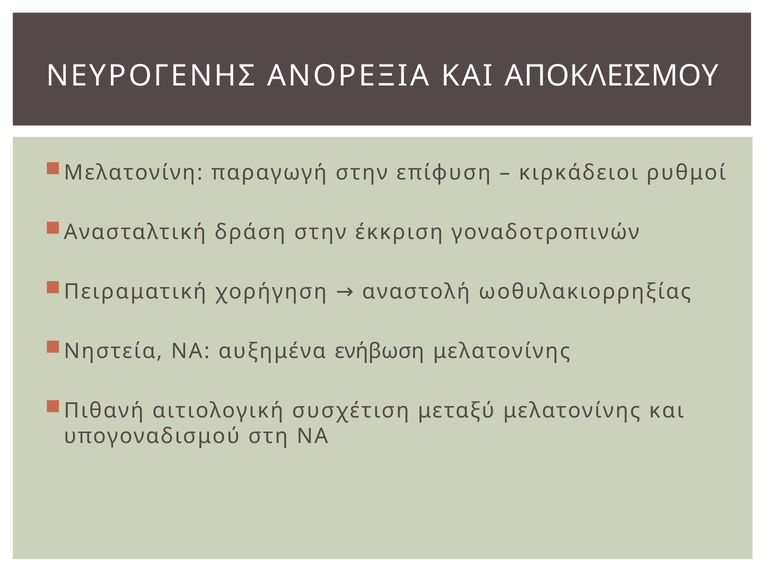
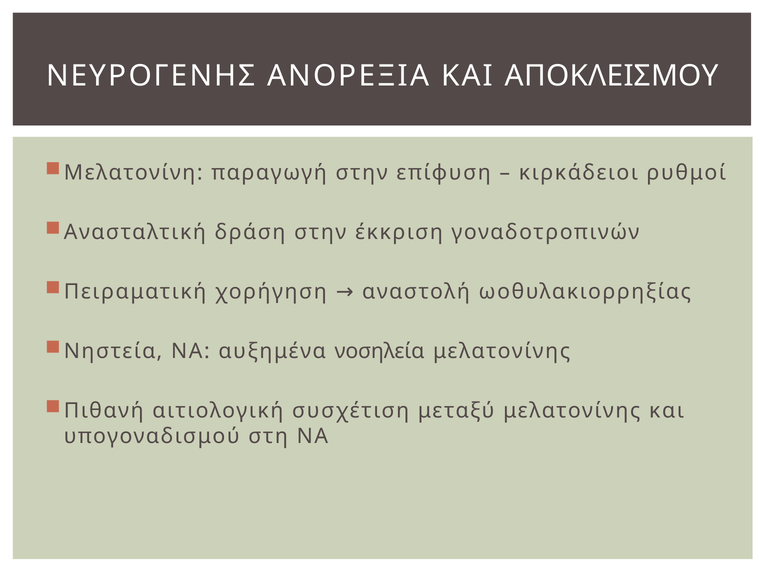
ενήβωση: ενήβωση -> νοσηλεία
